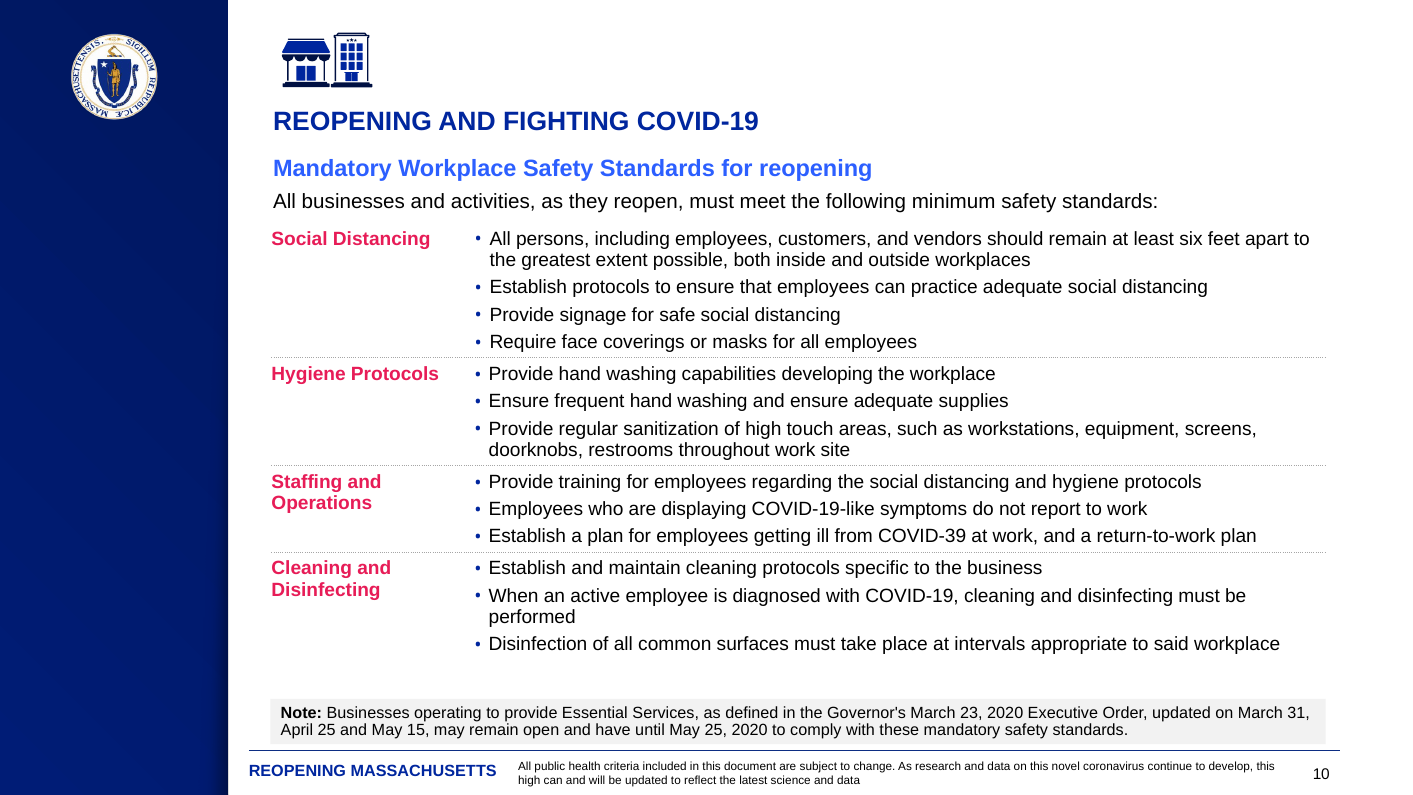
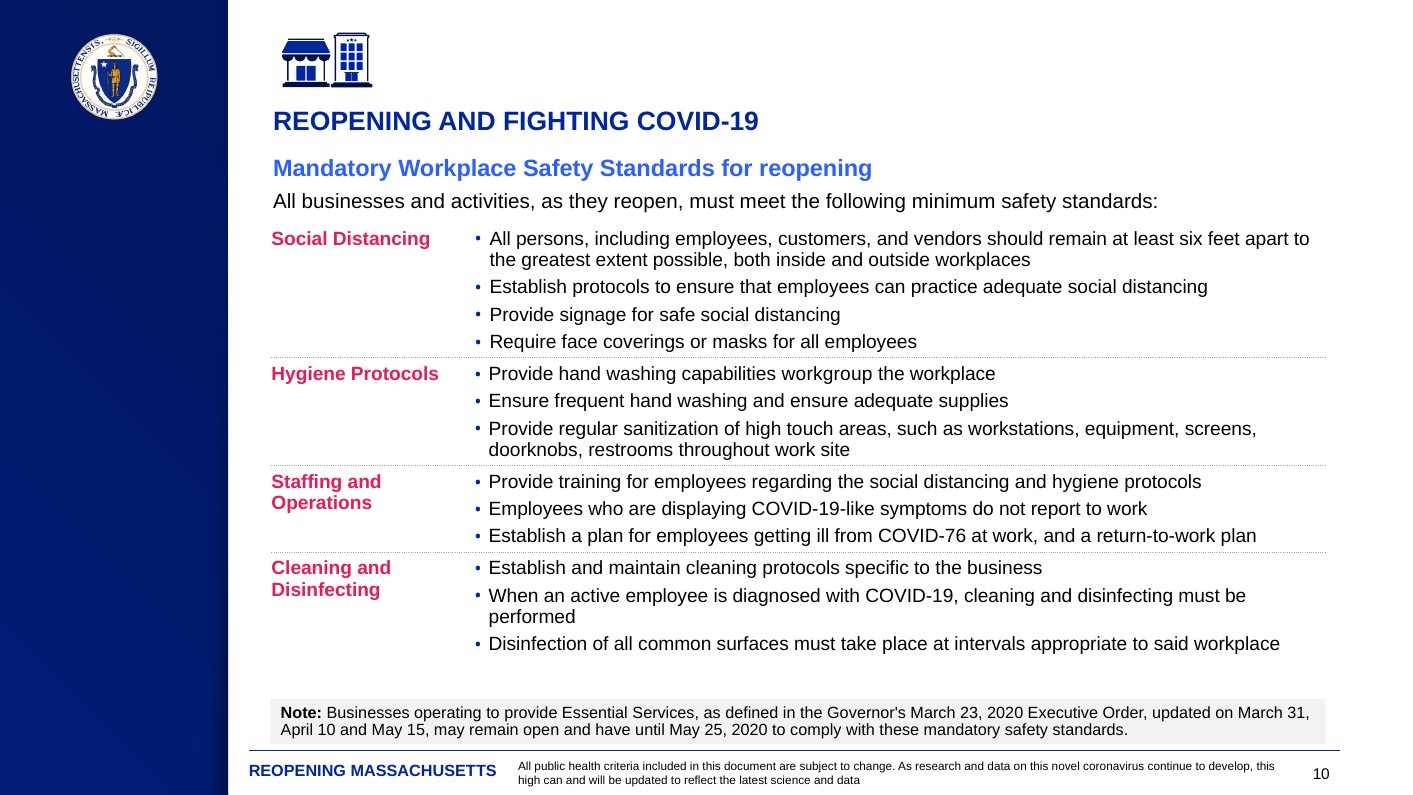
developing: developing -> workgroup
COVID-39: COVID-39 -> COVID-76
April 25: 25 -> 10
